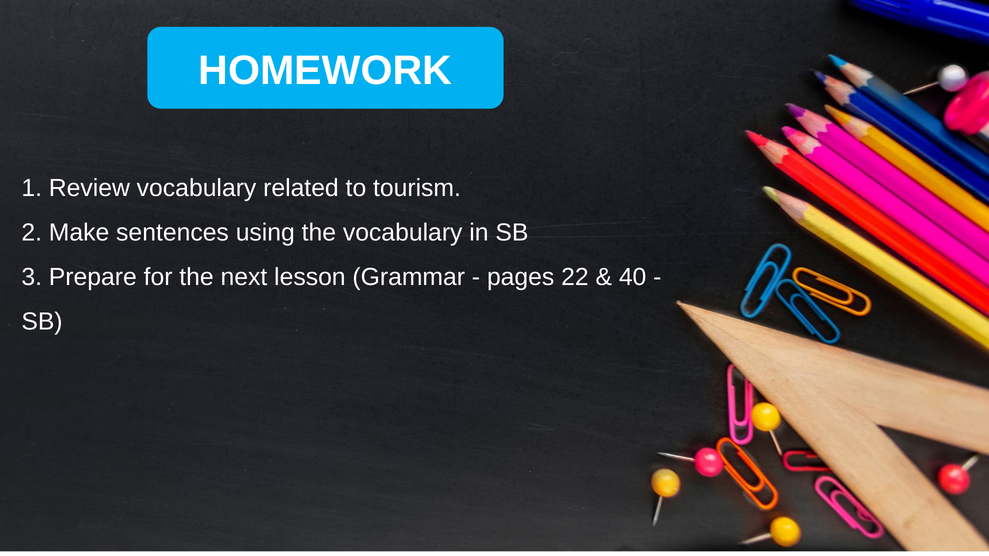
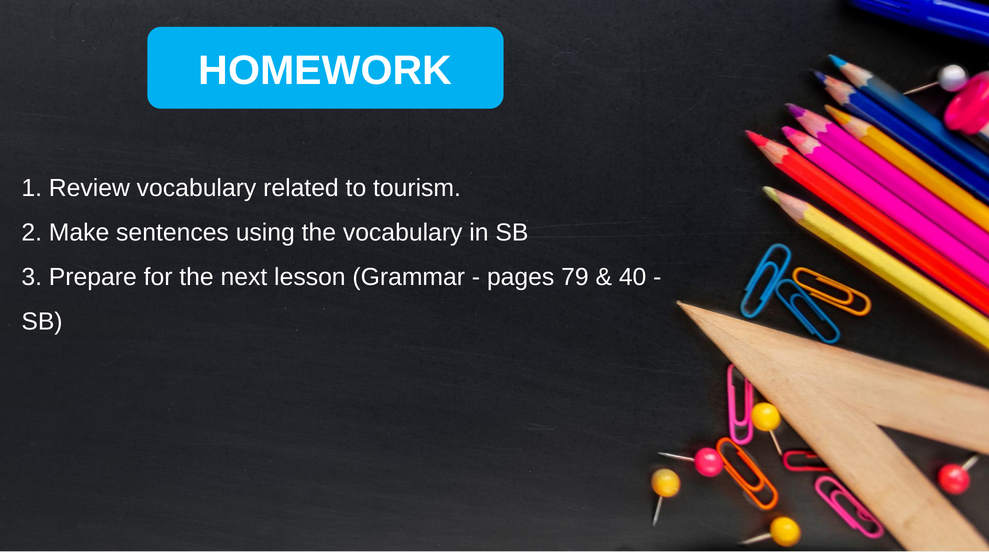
22: 22 -> 79
